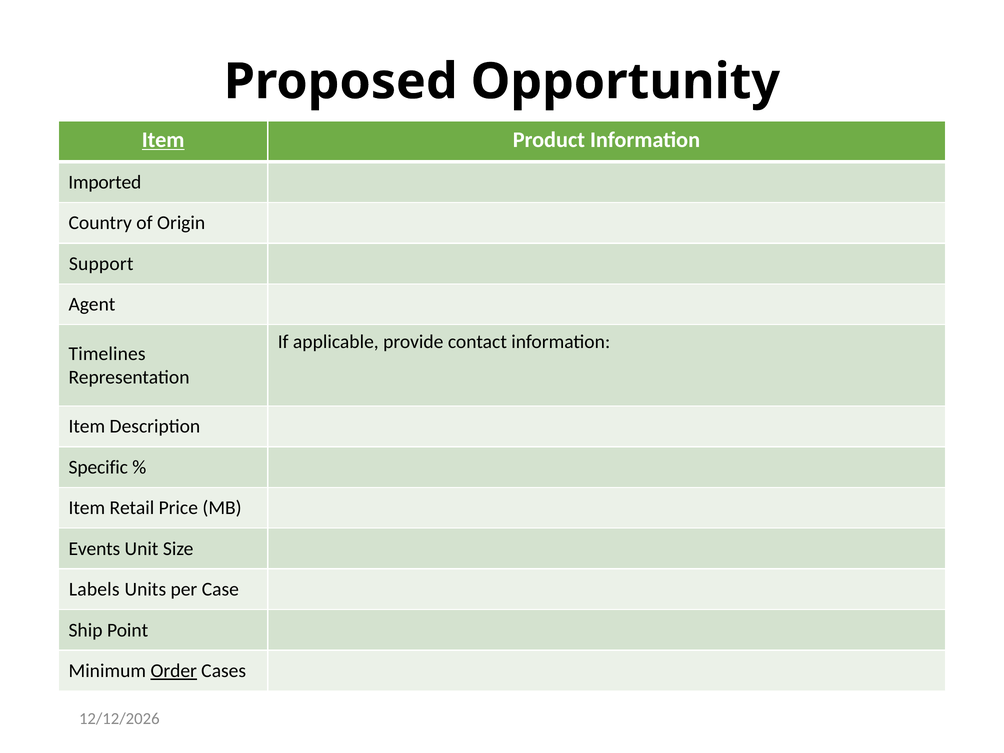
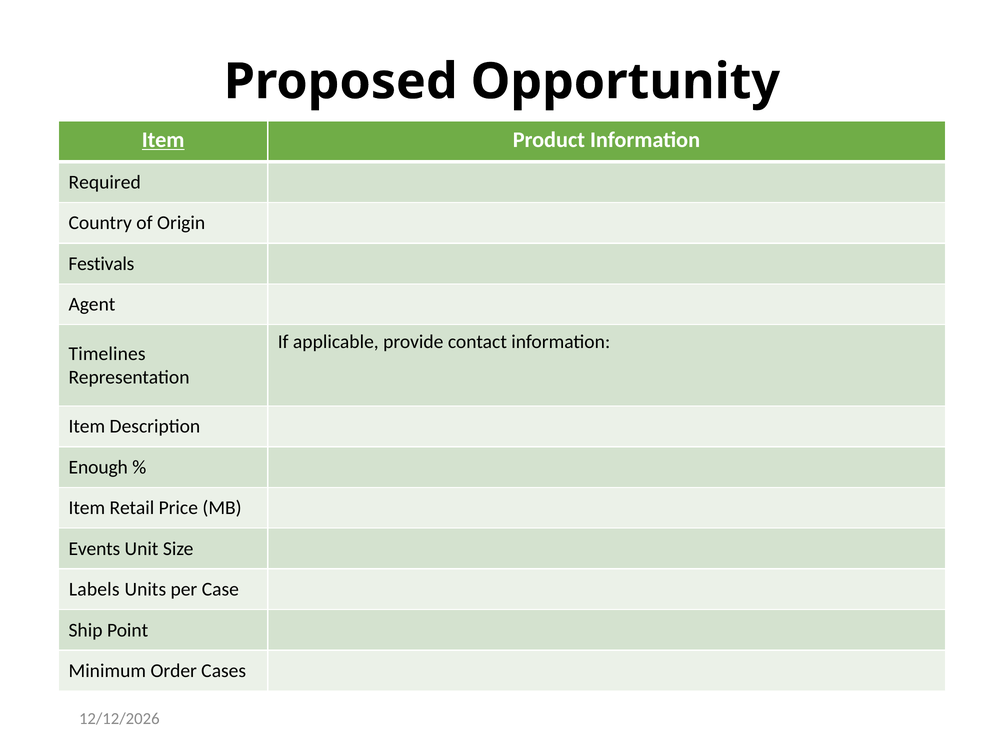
Imported: Imported -> Required
Support: Support -> Festivals
Specific: Specific -> Enough
Order underline: present -> none
